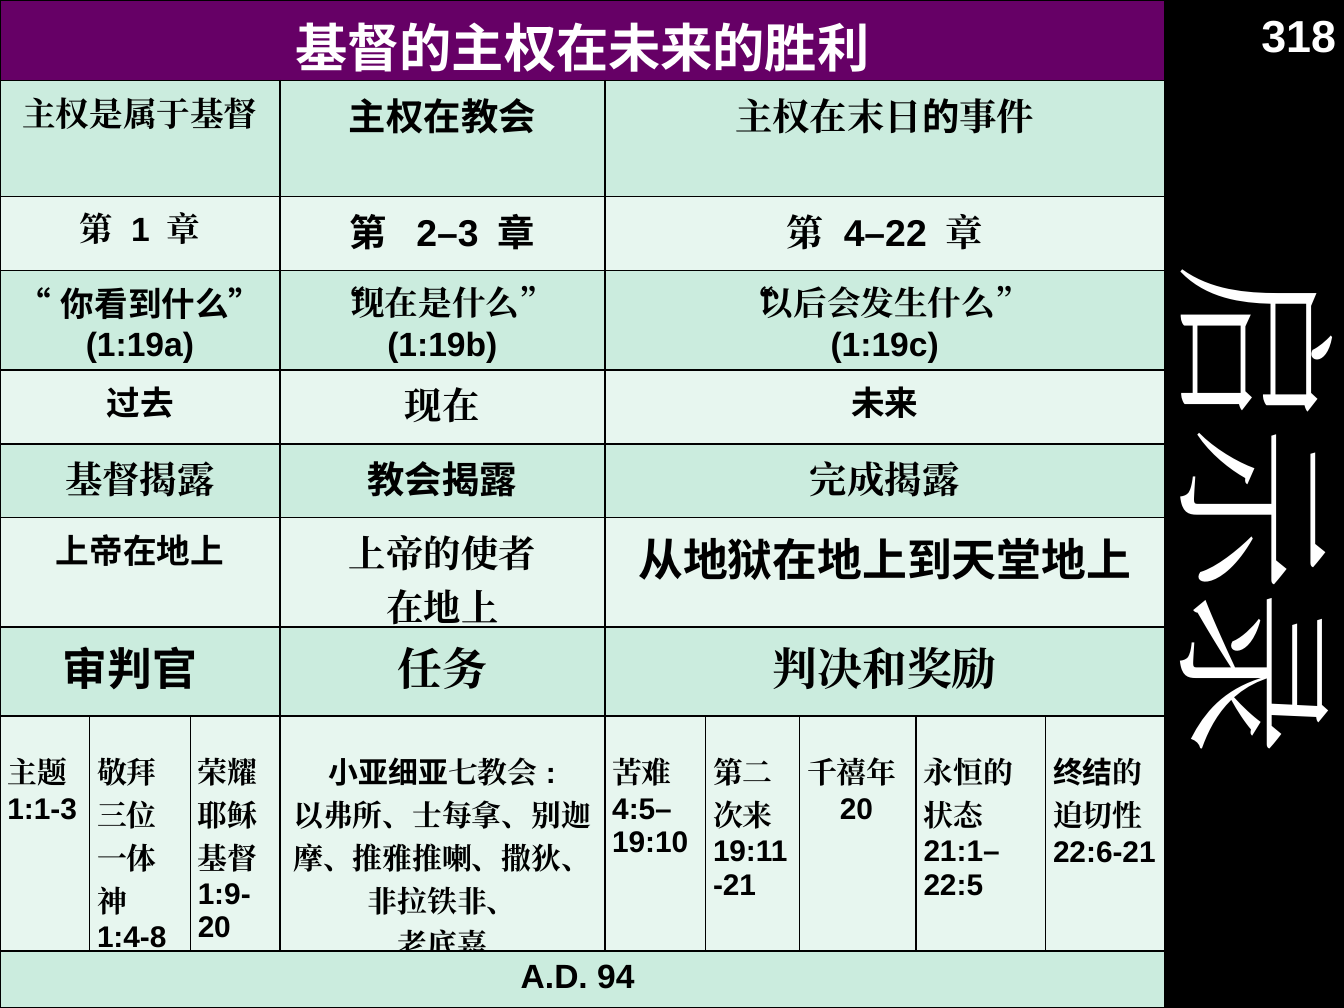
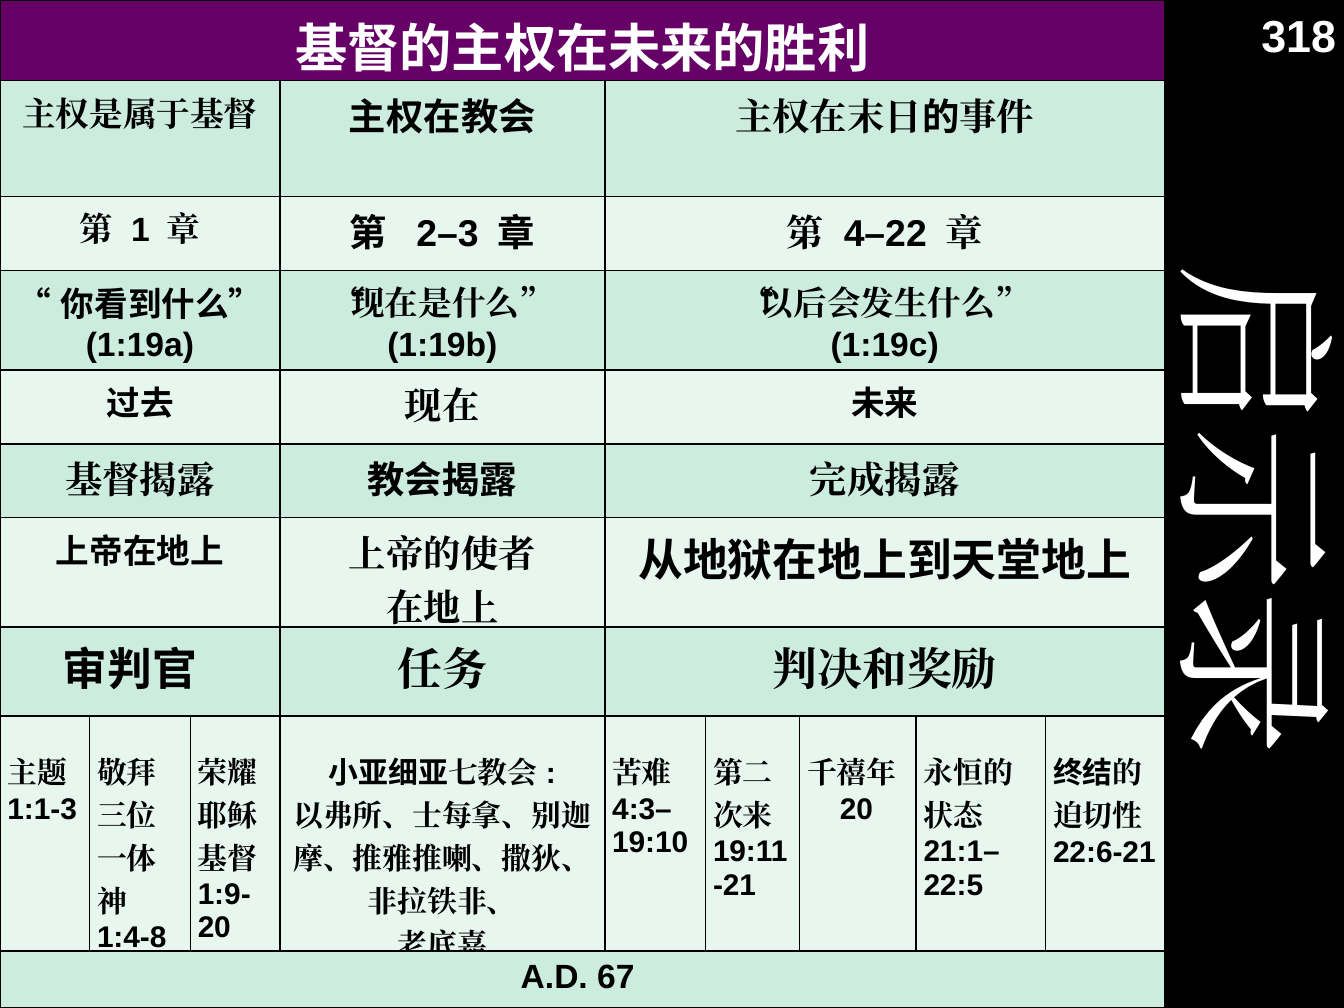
4:5–: 4:5– -> 4:3–
94: 94 -> 67
